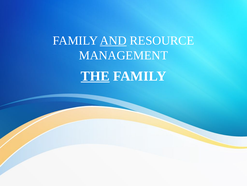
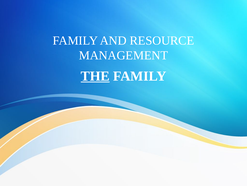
AND underline: present -> none
